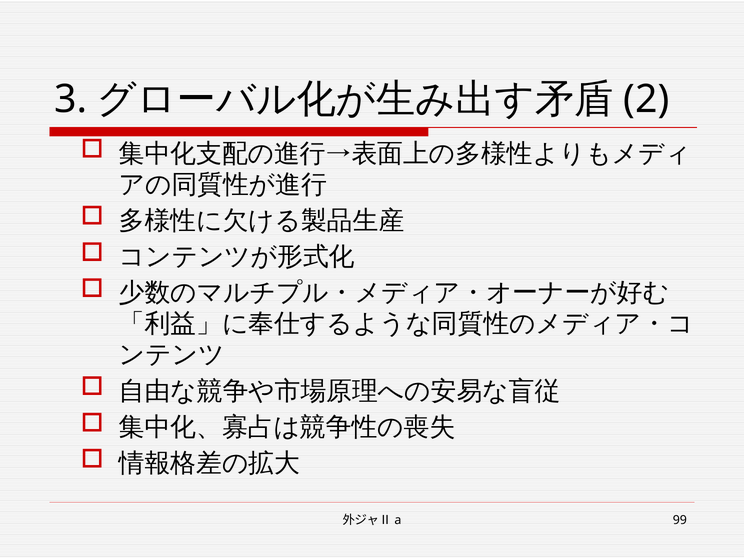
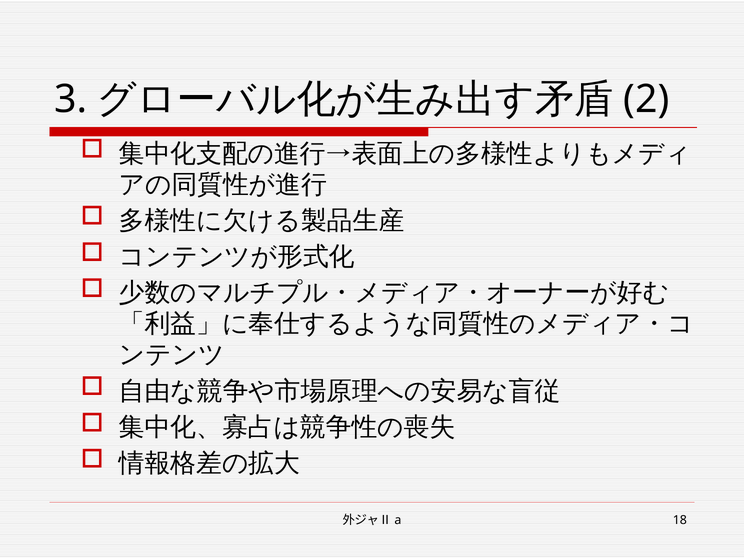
99: 99 -> 18
